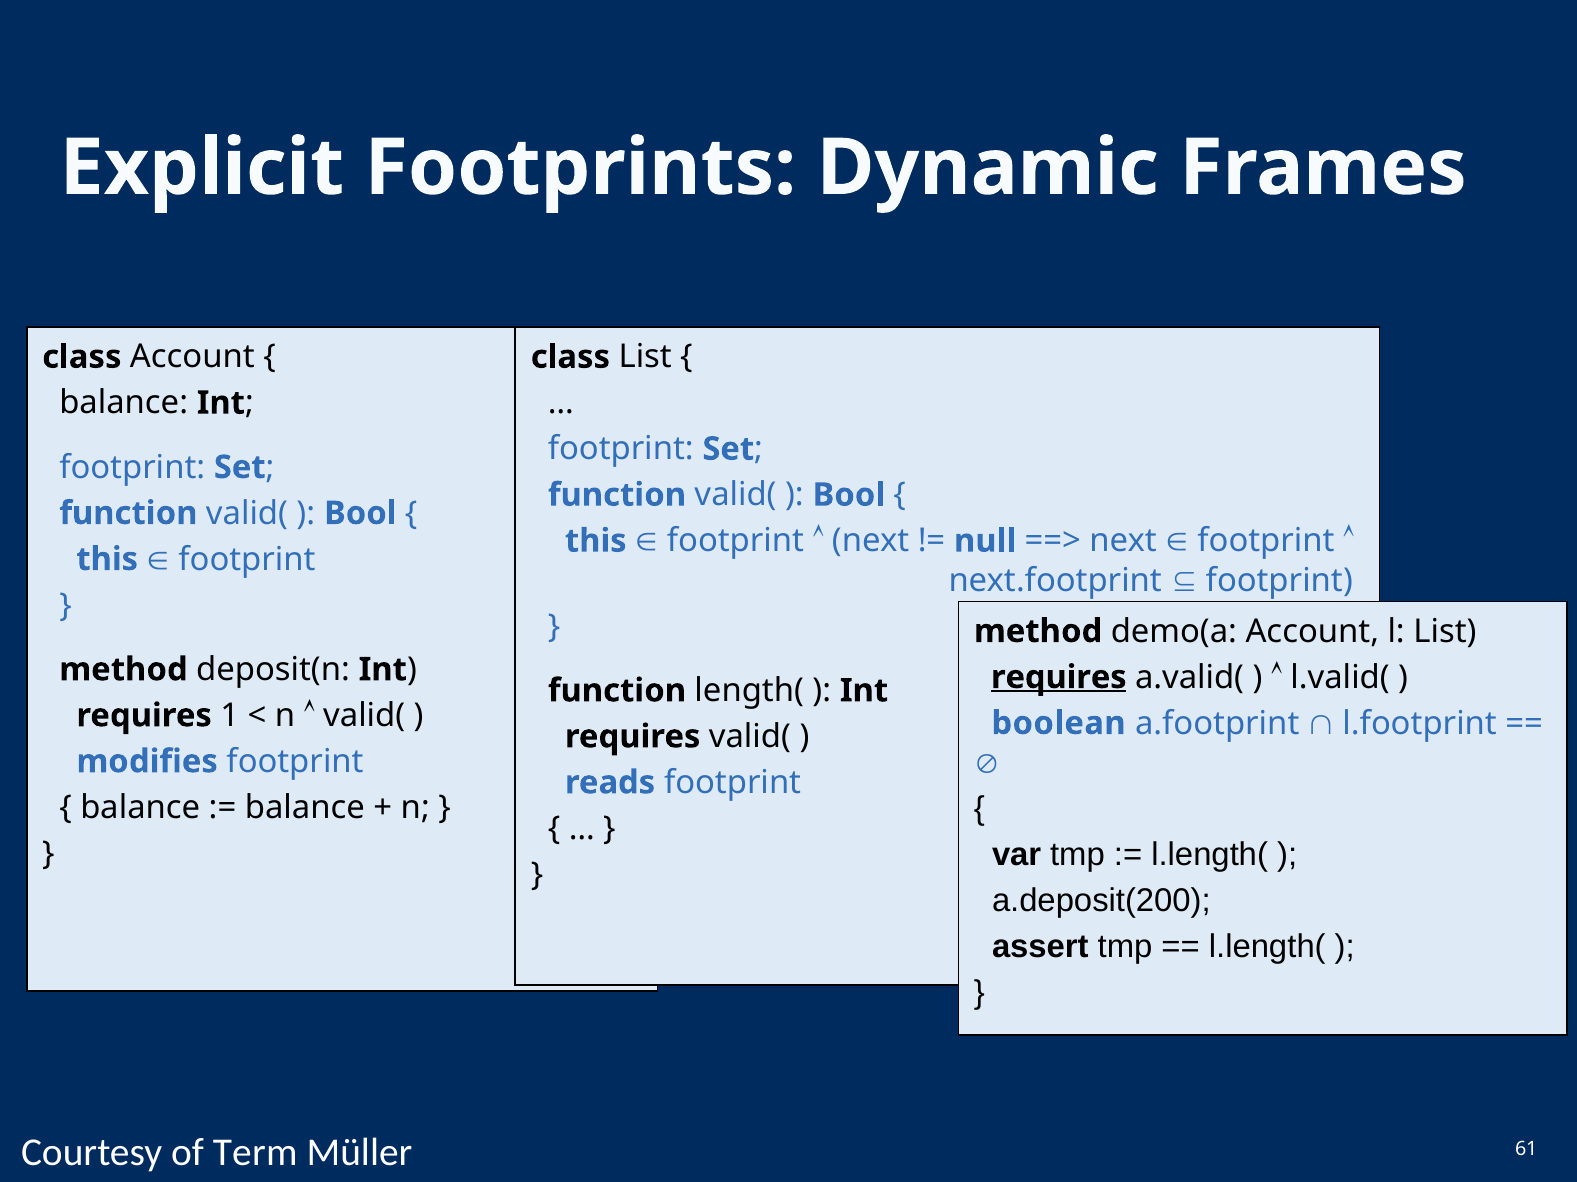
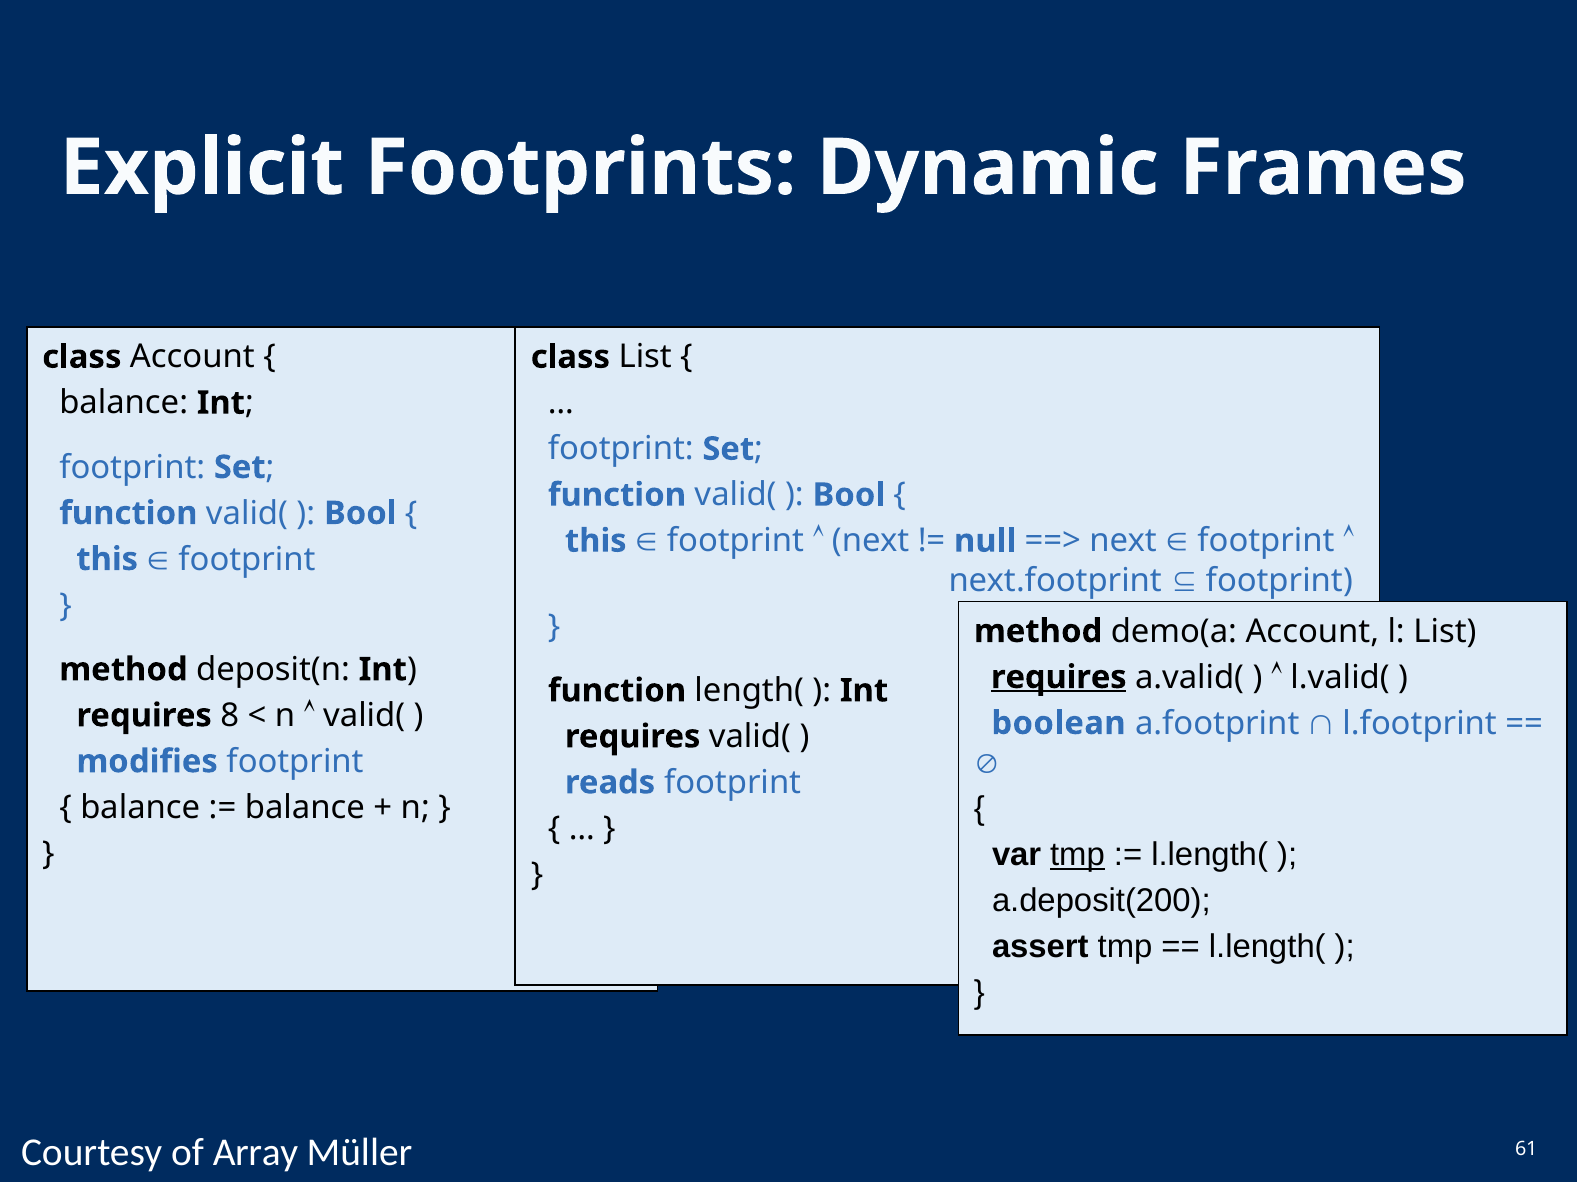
1: 1 -> 8
tmp at (1077, 855) underline: none -> present
Term: Term -> Array
